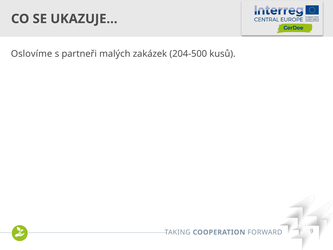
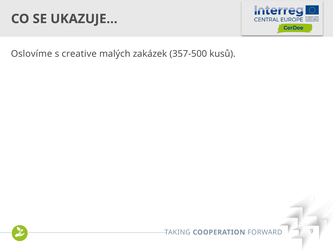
partneři: partneři -> creative
204-500: 204-500 -> 357-500
